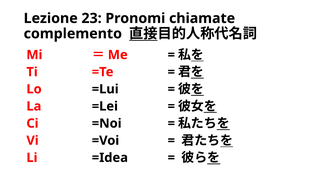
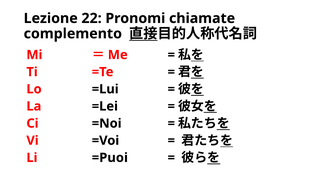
23: 23 -> 22
=Idea: =Idea -> =Puoi
